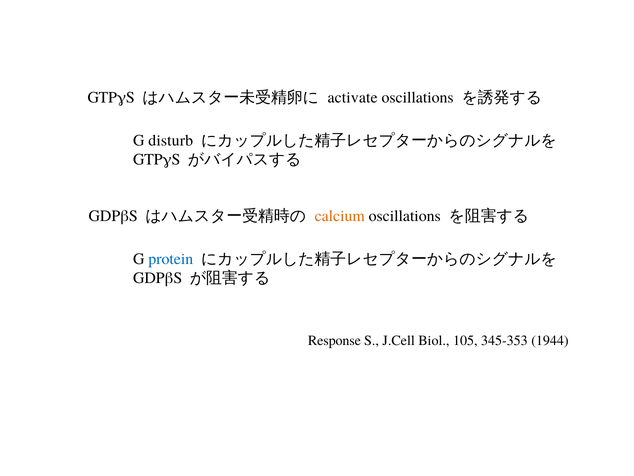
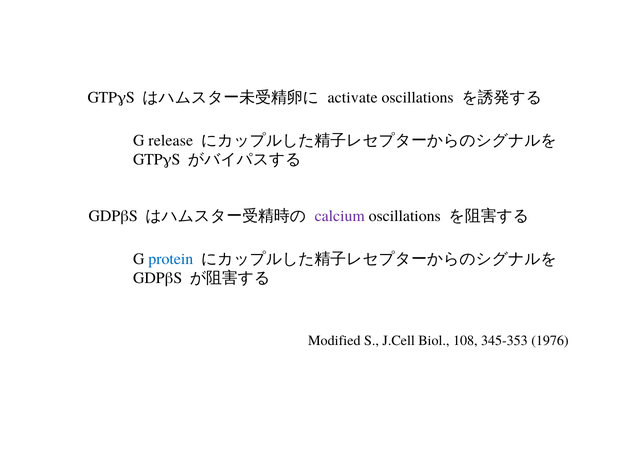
disturb: disturb -> release
calcium colour: orange -> purple
Response: Response -> Modified
105: 105 -> 108
1944: 1944 -> 1976
